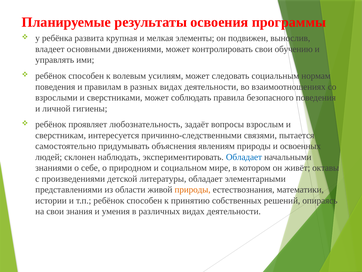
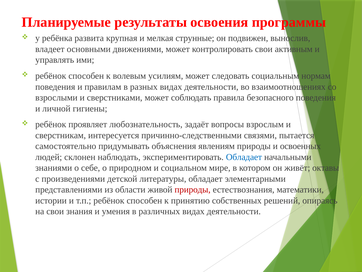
элементы: элементы -> струнные
обучению: обучению -> активным
природы at (193, 189) colour: orange -> red
